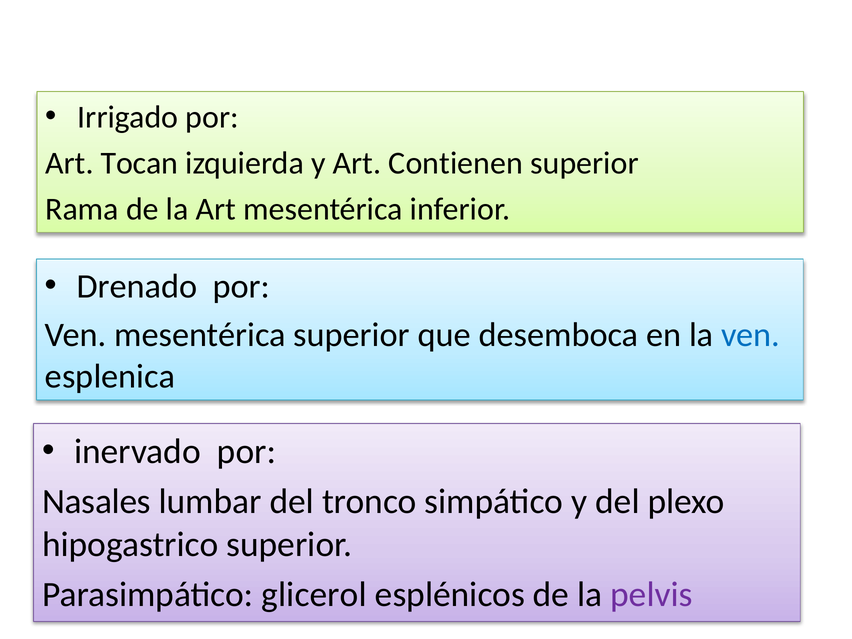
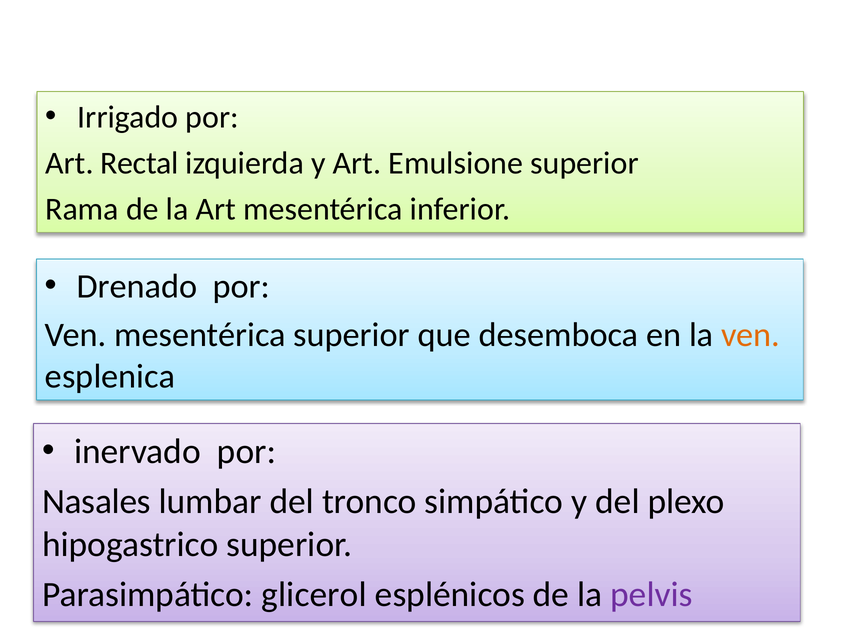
Tocan: Tocan -> Rectal
Contienen: Contienen -> Emulsione
ven at (751, 335) colour: blue -> orange
